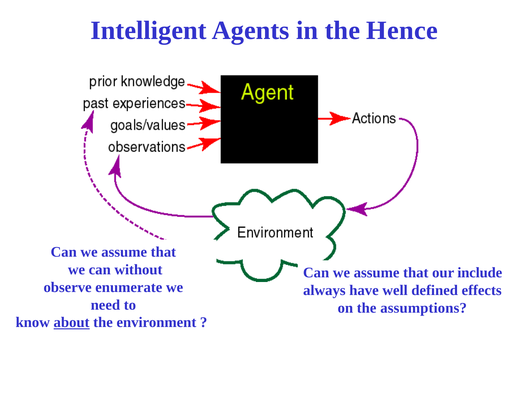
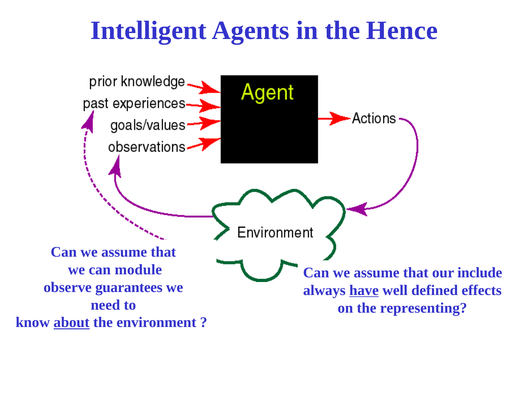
without: without -> module
enumerate: enumerate -> guarantees
have underline: none -> present
assumptions: assumptions -> representing
